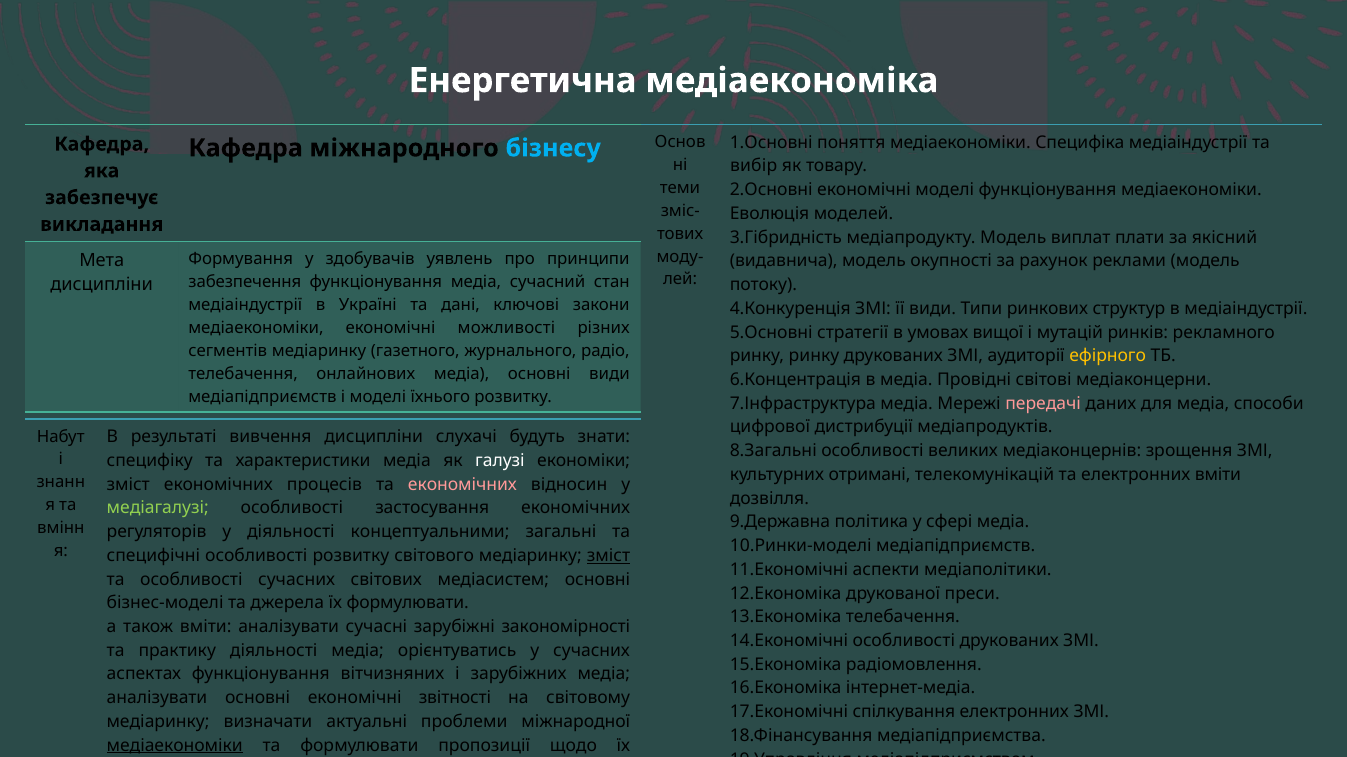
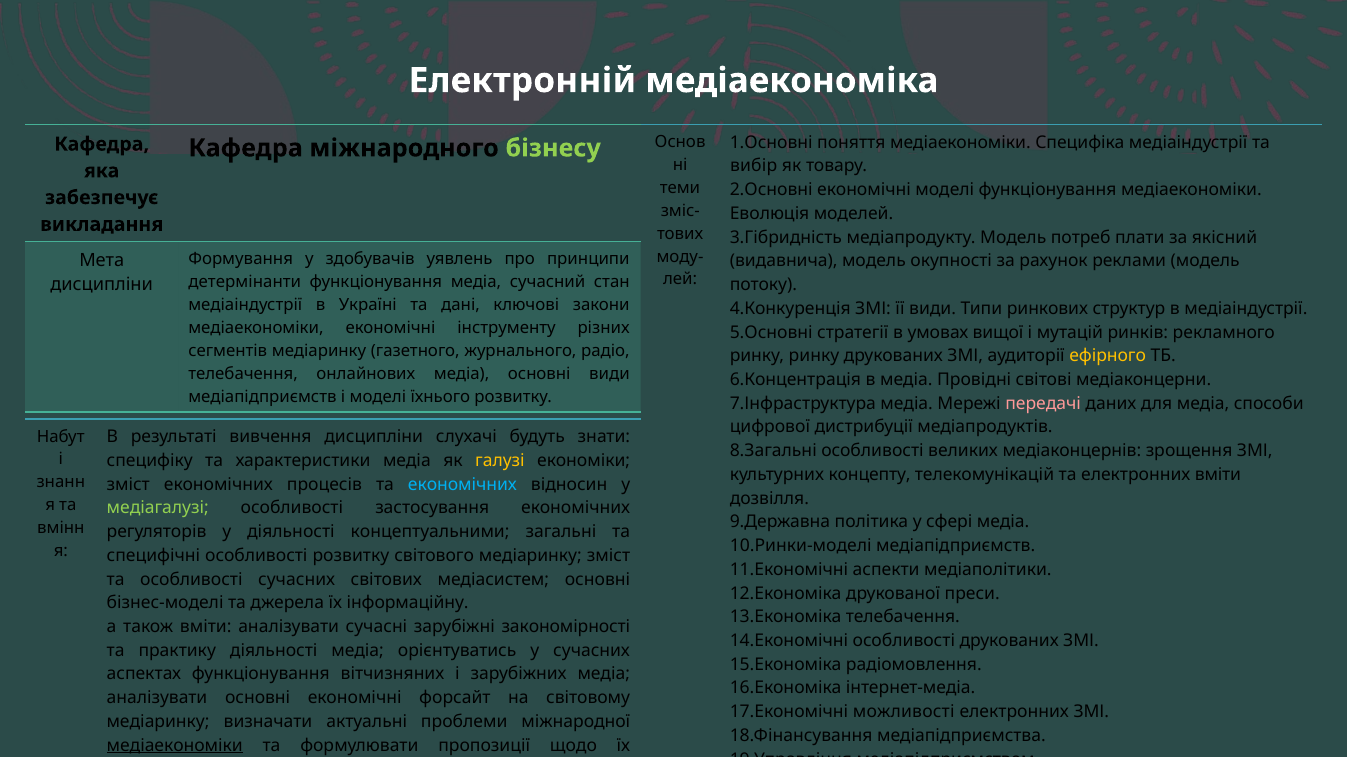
Енергетична: Енергетична -> Електронній
бізнесу colour: light blue -> light green
виплат: виплат -> потреб
забезпечення: забезпечення -> детермінанти
можливості: можливості -> інструменту
галузі colour: white -> yellow
отримані: отримані -> концепту
економічних at (462, 485) colour: pink -> light blue
зміст at (609, 556) underline: present -> none
їх формулювати: формулювати -> інформаційну
звітності: звітності -> форсайт
спілкування: спілкування -> можливості
